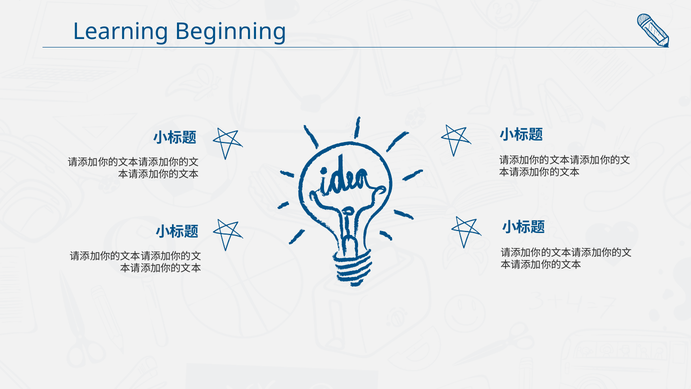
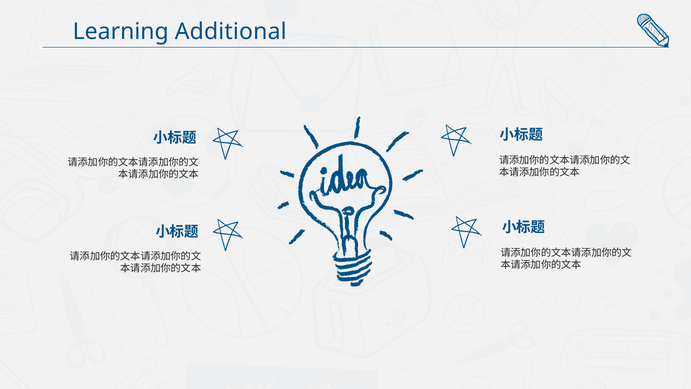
Beginning: Beginning -> Additional
